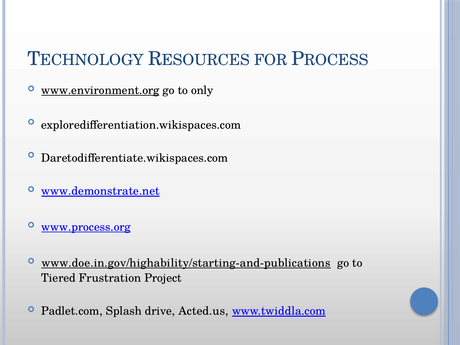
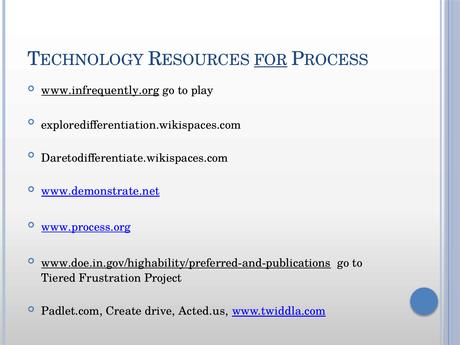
FOR underline: none -> present
www.environment.org: www.environment.org -> www.infrequently.org
only: only -> play
www.doe.in.gov/highability/starting-and-publications: www.doe.in.gov/highability/starting-and-publications -> www.doe.in.gov/highability/preferred-and-publications
Splash: Splash -> Create
